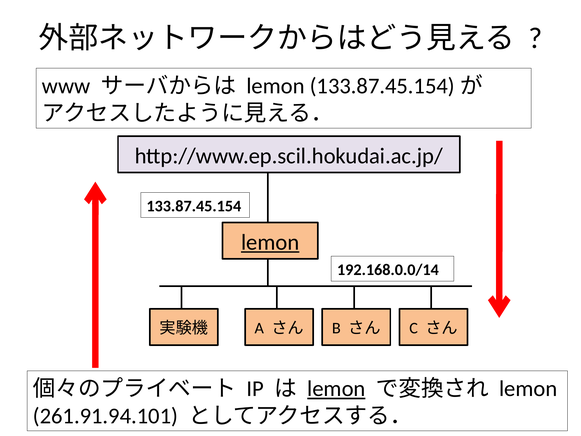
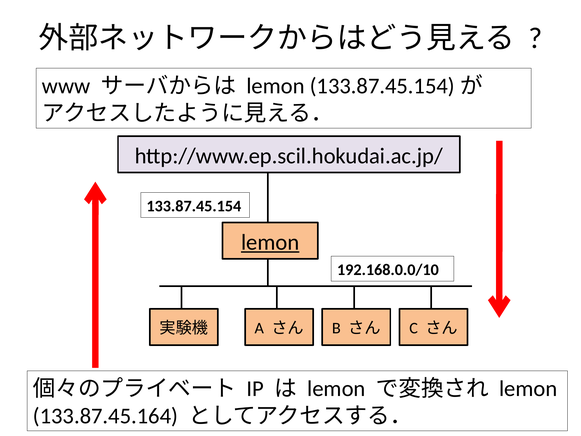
192.168.0.0/14: 192.168.0.0/14 -> 192.168.0.0/10
lemon at (336, 389) underline: present -> none
261.91.94.101: 261.91.94.101 -> 133.87.45.164
